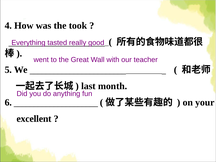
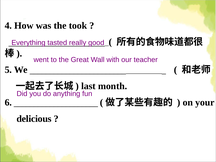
excellent: excellent -> delicious
